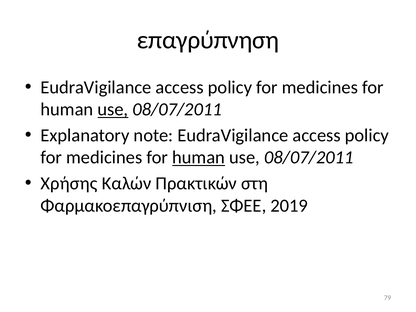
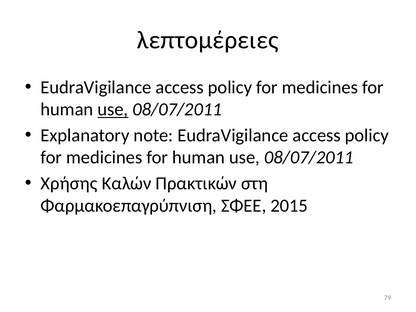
επαγρύπνηση: επαγρύπνηση -> λεπτομέρειες
human at (199, 158) underline: present -> none
2019: 2019 -> 2015
